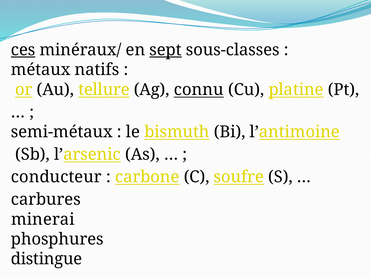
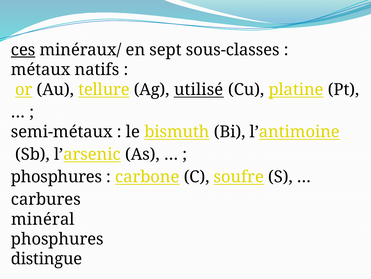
sept underline: present -> none
connu: connu -> utilisé
conducteur at (56, 176): conducteur -> phosphures
minerai: minerai -> minéral
